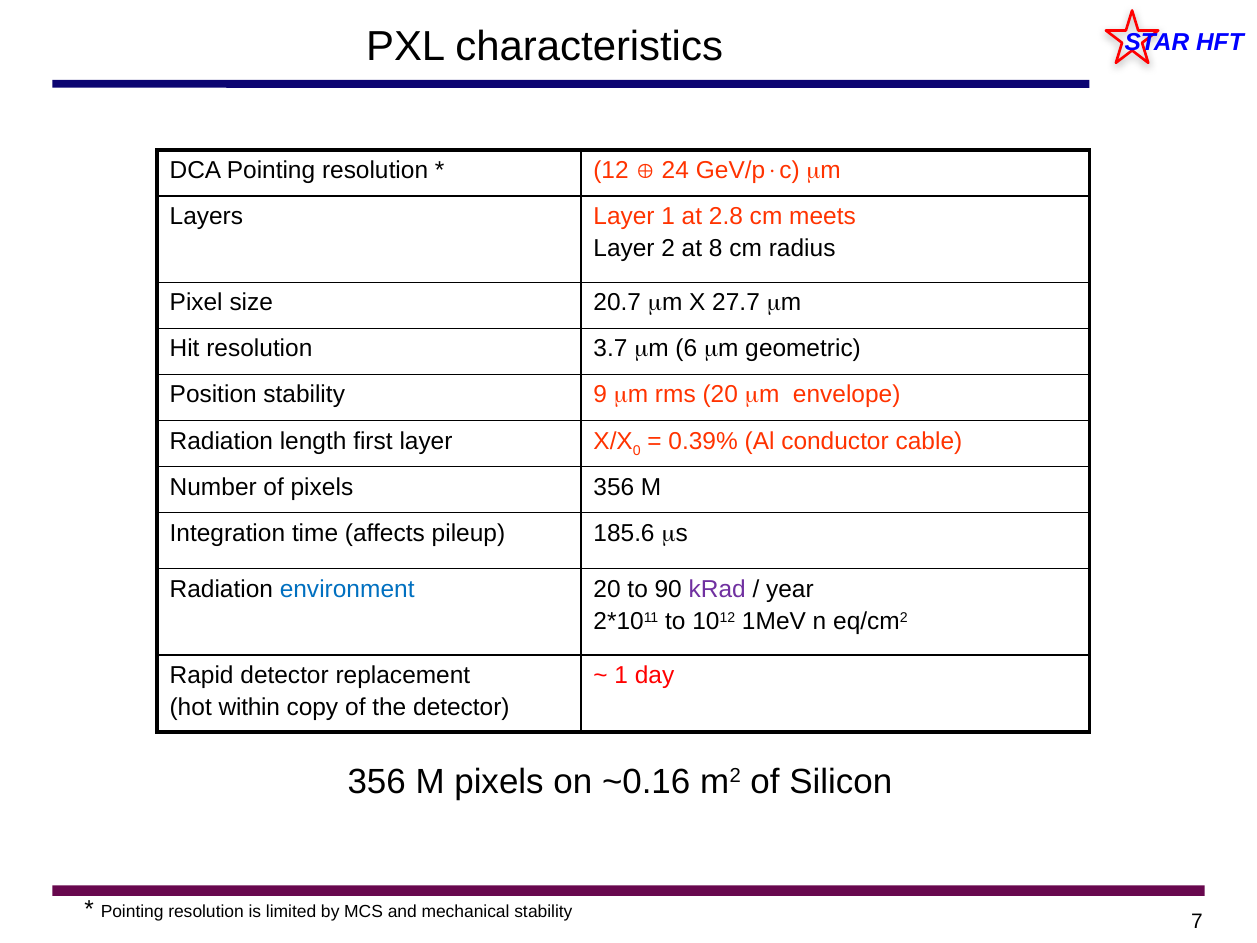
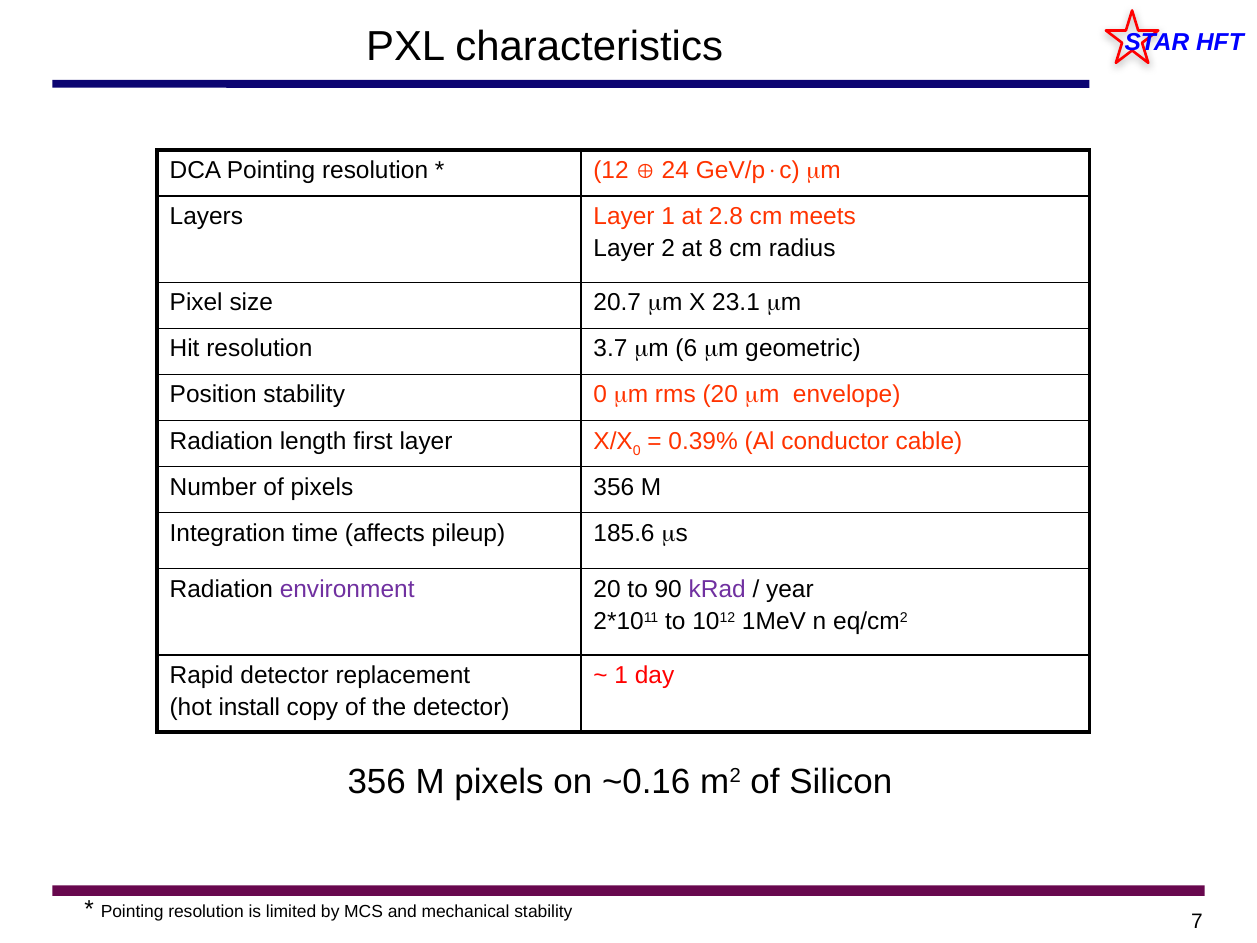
27.7: 27.7 -> 23.1
stability 9: 9 -> 0
environment colour: blue -> purple
within: within -> install
